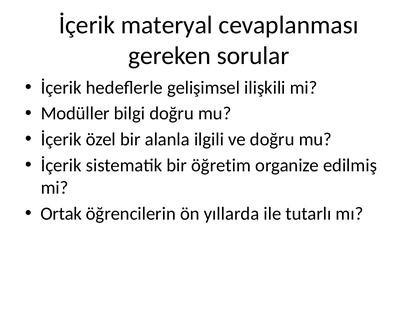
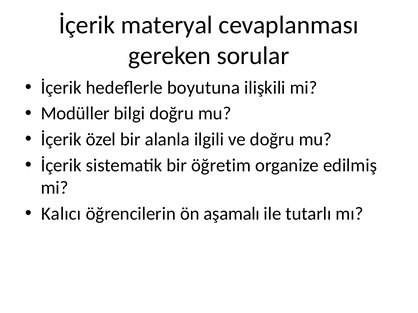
gelişimsel: gelişimsel -> boyutuna
Ortak: Ortak -> Kalıcı
yıllarda: yıllarda -> aşamalı
